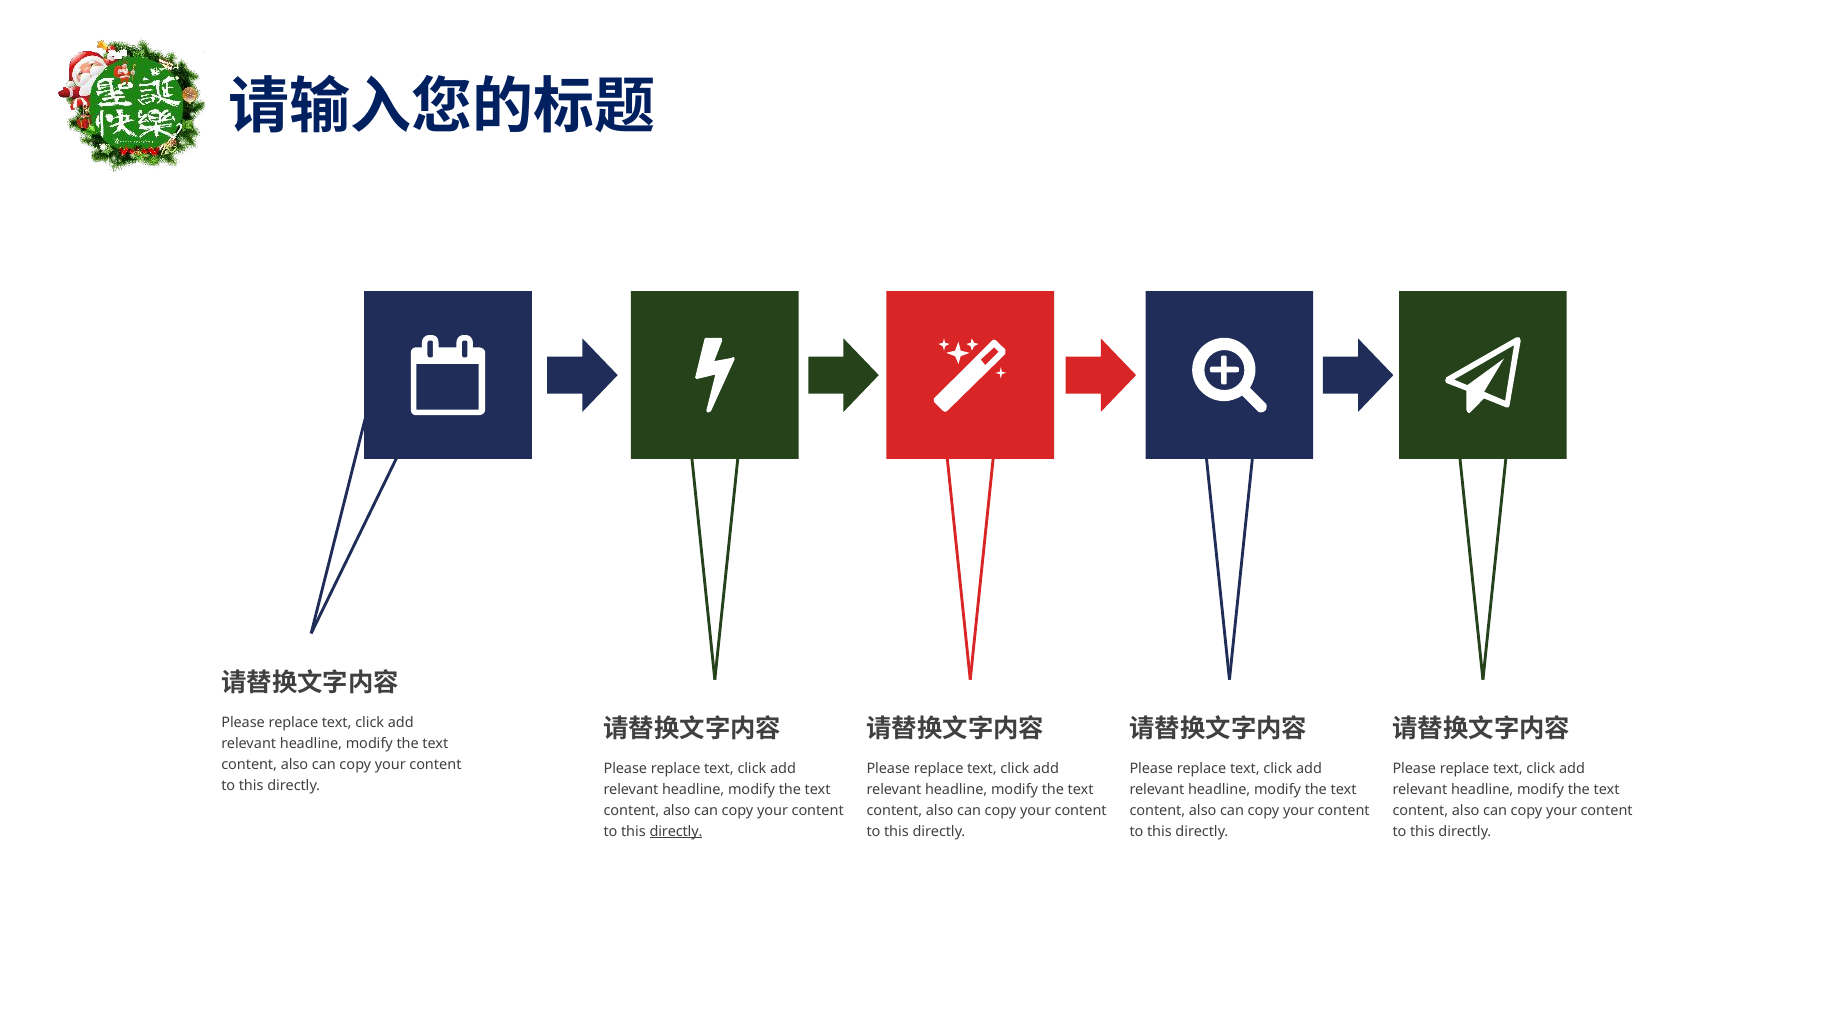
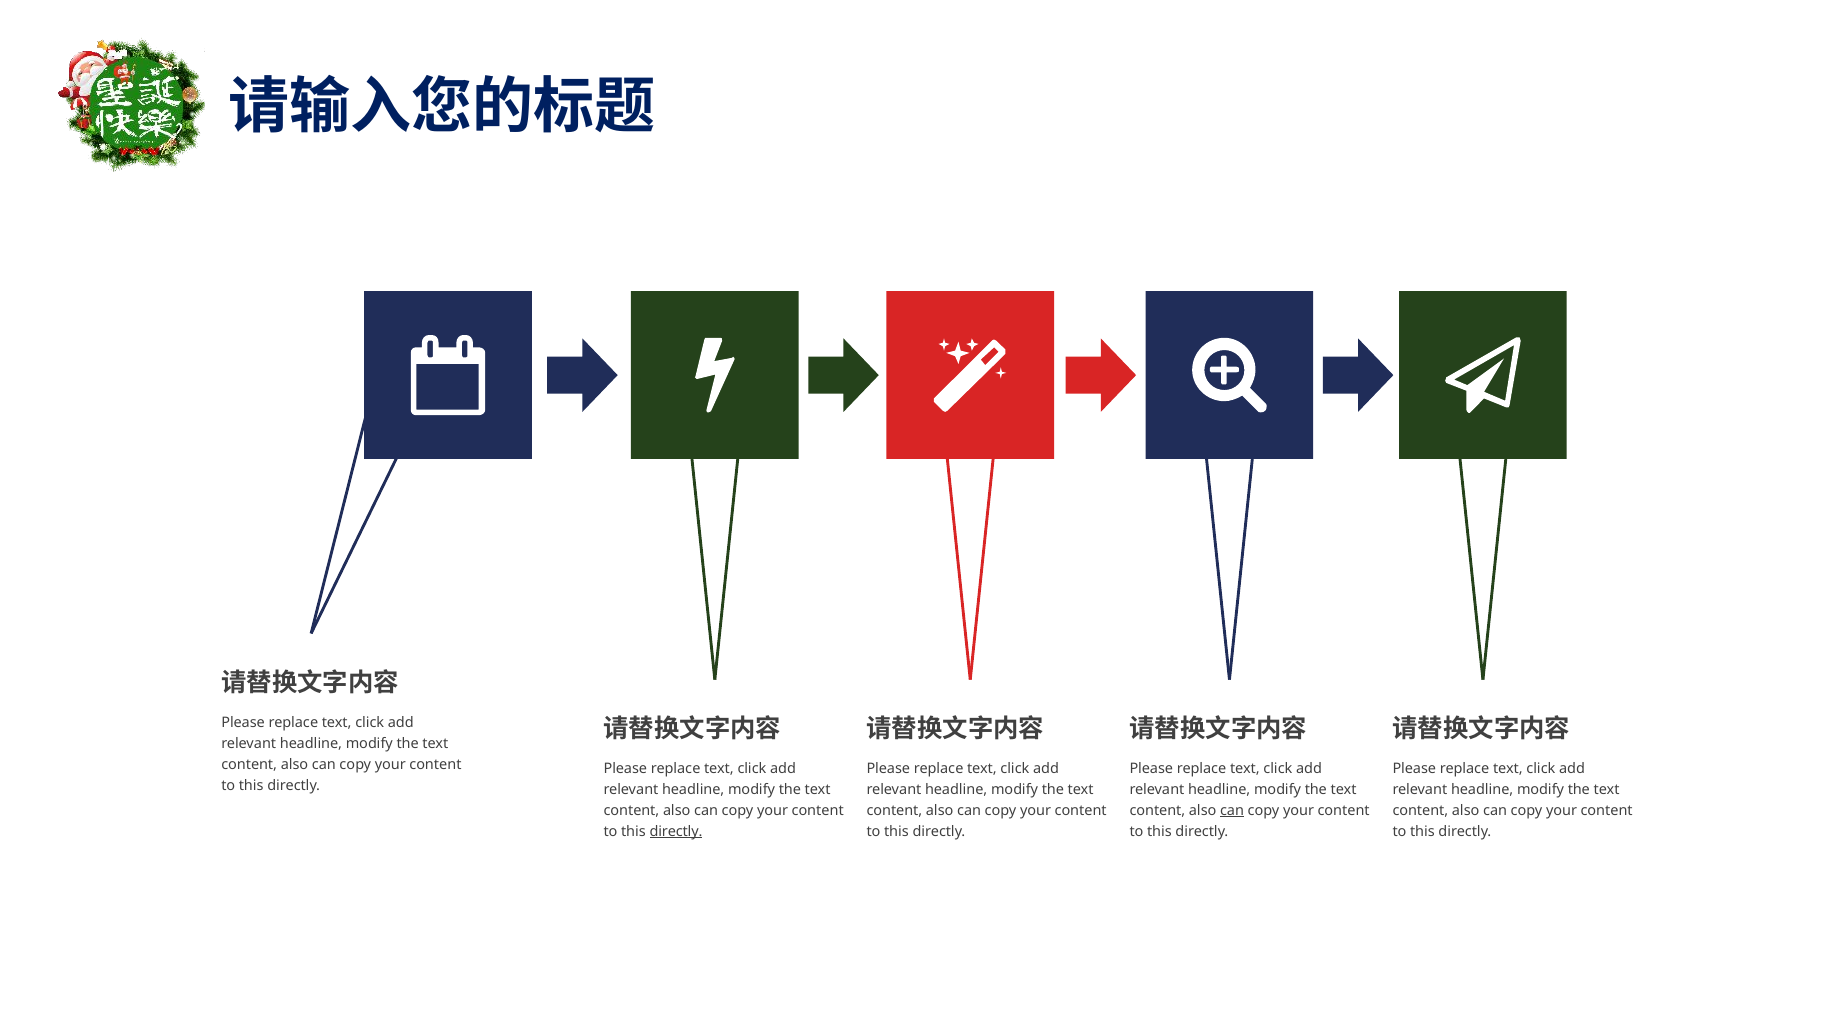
can at (1232, 810) underline: none -> present
